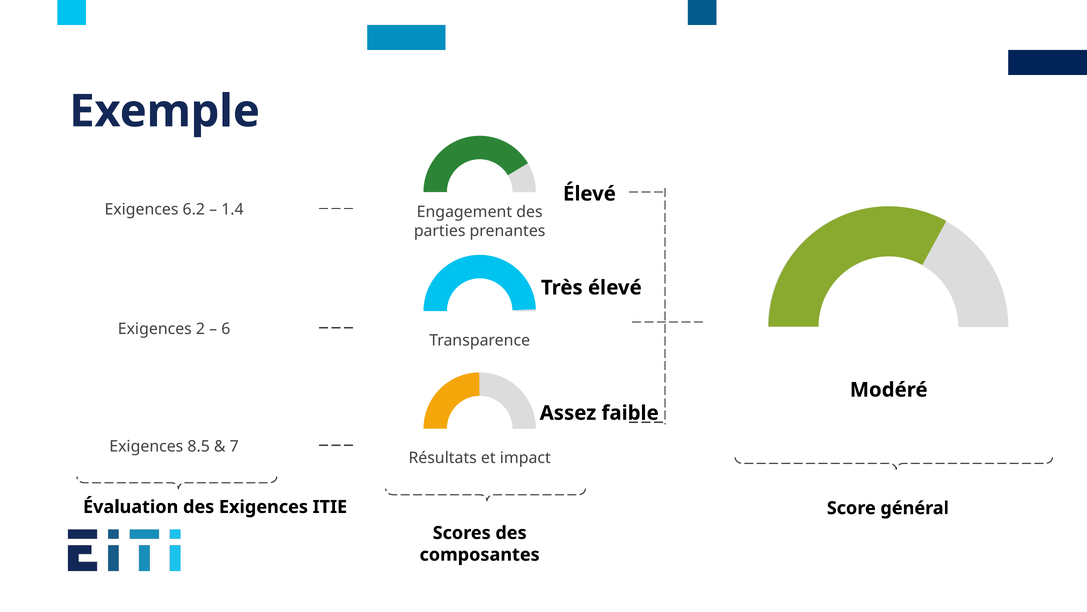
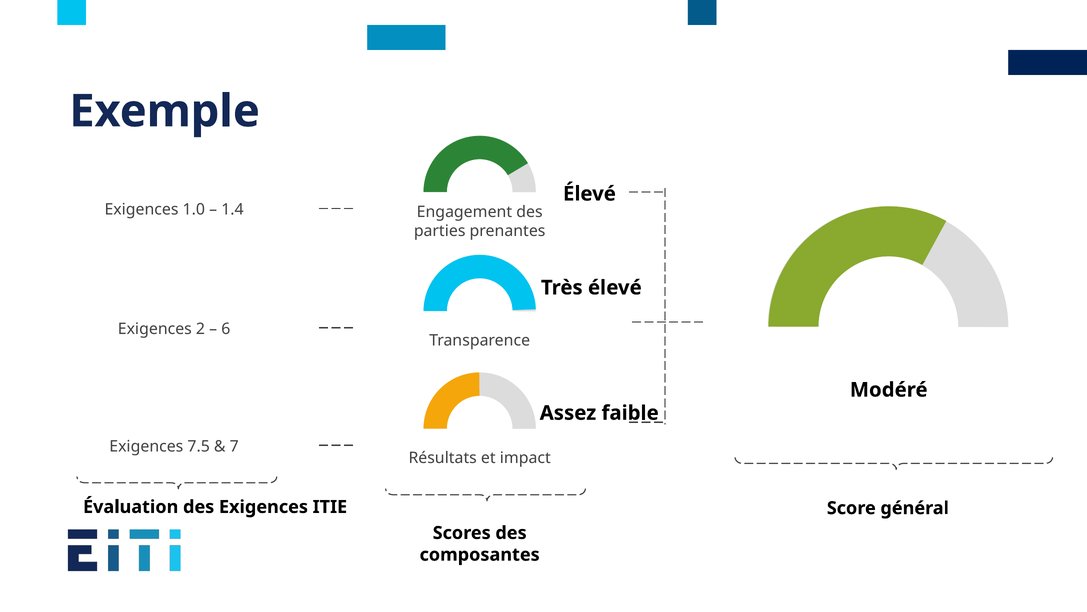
6.2: 6.2 -> 1.0
8.5: 8.5 -> 7.5
